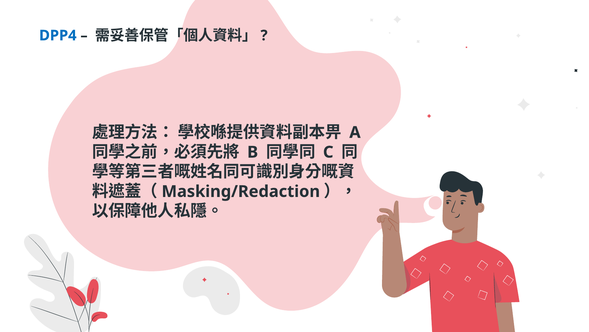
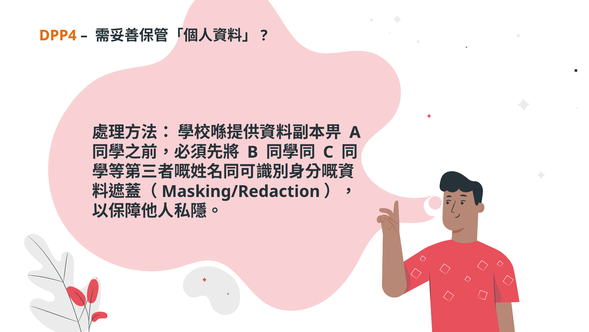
DPP4 colour: blue -> orange
